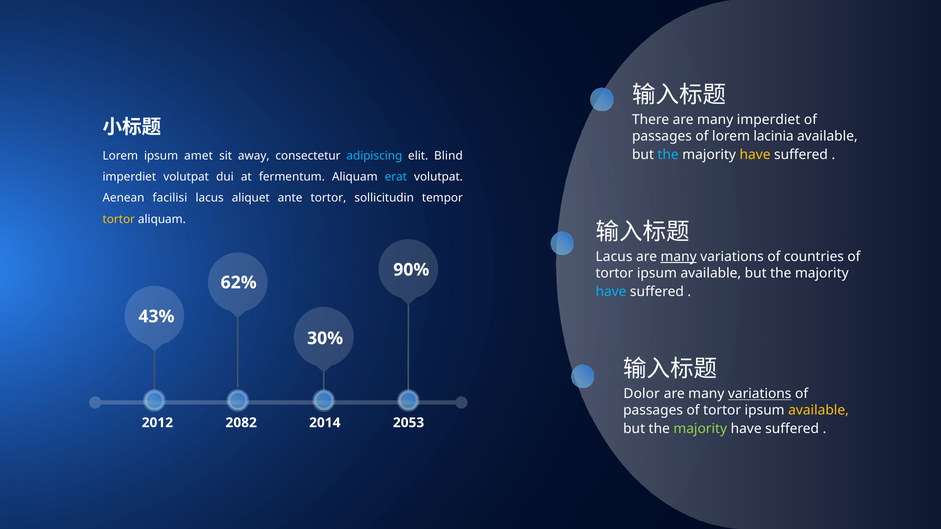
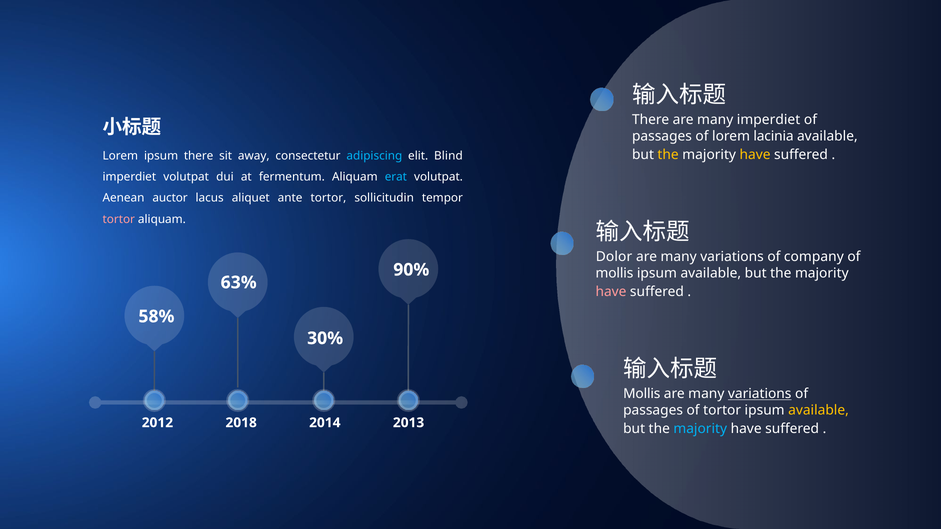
the at (668, 155) colour: light blue -> yellow
ipsum amet: amet -> there
facilisi: facilisi -> auctor
tortor at (119, 219) colour: yellow -> pink
Lacus at (614, 257): Lacus -> Dolor
many at (679, 257) underline: present -> none
countries: countries -> company
tortor at (614, 273): tortor -> mollis
62%: 62% -> 63%
have at (611, 292) colour: light blue -> pink
43%: 43% -> 58%
Dolor at (642, 394): Dolor -> Mollis
2082: 2082 -> 2018
2053: 2053 -> 2013
majority at (700, 429) colour: light green -> light blue
